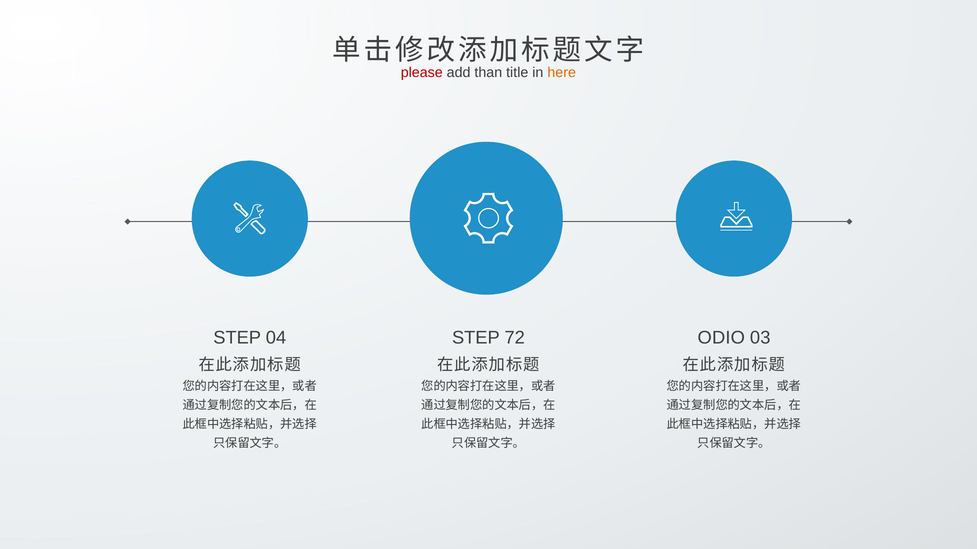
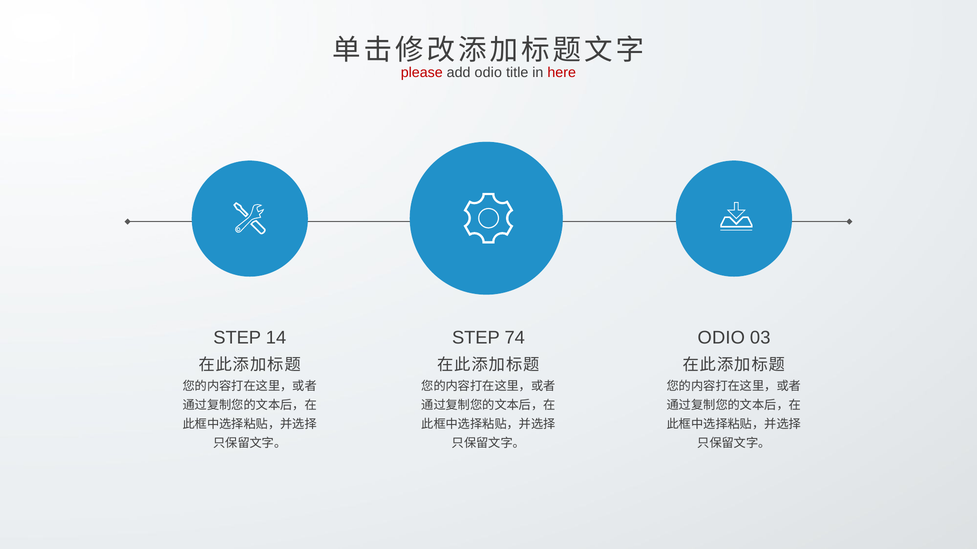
add than: than -> odio
here colour: orange -> red
04: 04 -> 14
72: 72 -> 74
